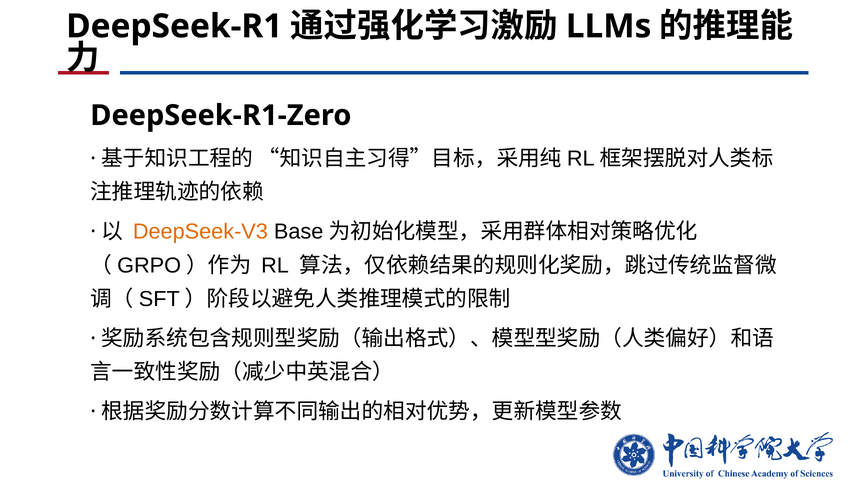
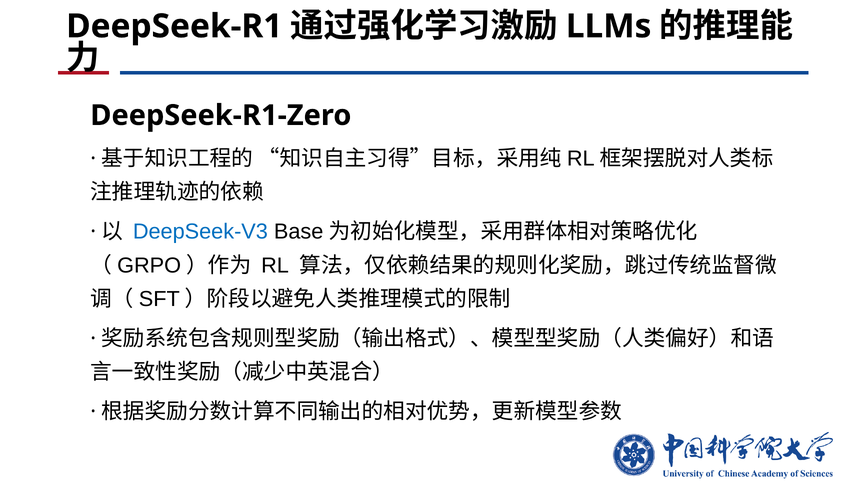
DeepSeek-V3 colour: orange -> blue
